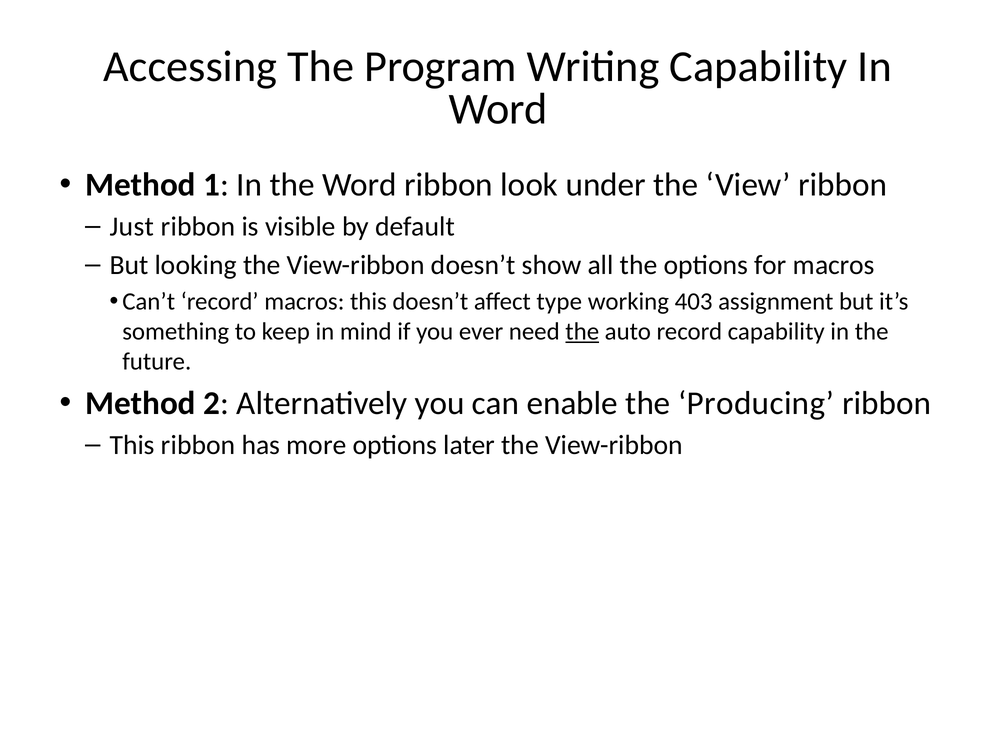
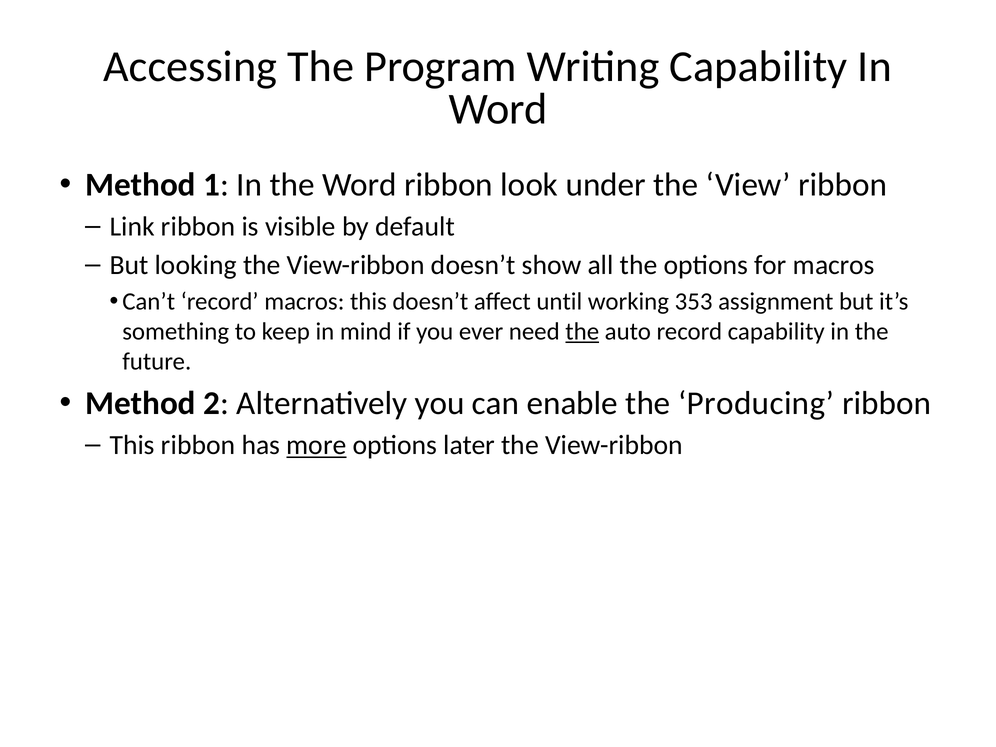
Just: Just -> Link
type: type -> until
403: 403 -> 353
more underline: none -> present
